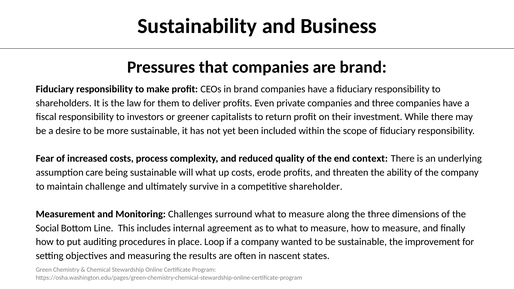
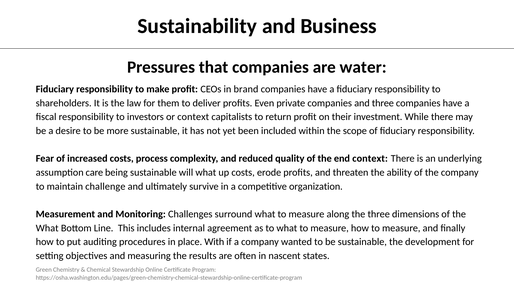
are brand: brand -> water
or greener: greener -> context
shareholder: shareholder -> organization
Social at (47, 228): Social -> What
Loop: Loop -> With
improvement: improvement -> development
